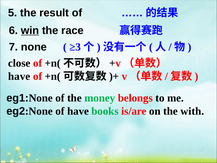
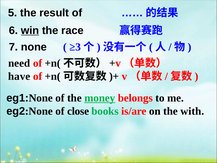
close: close -> need
money underline: none -> present
of have: have -> close
